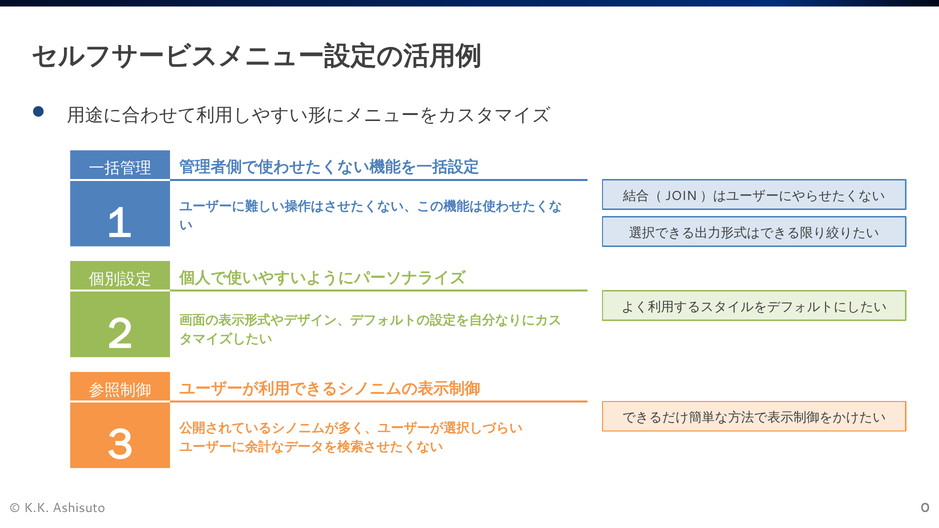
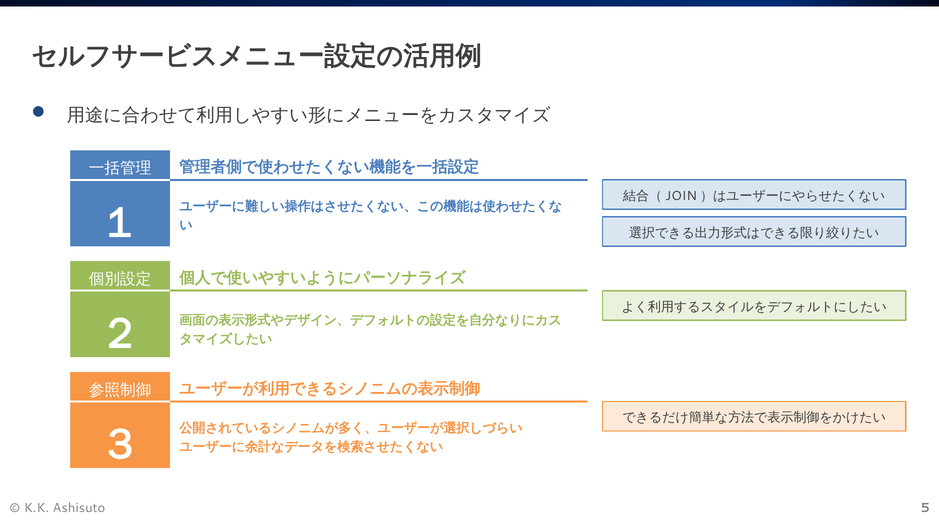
0: 0 -> 5
